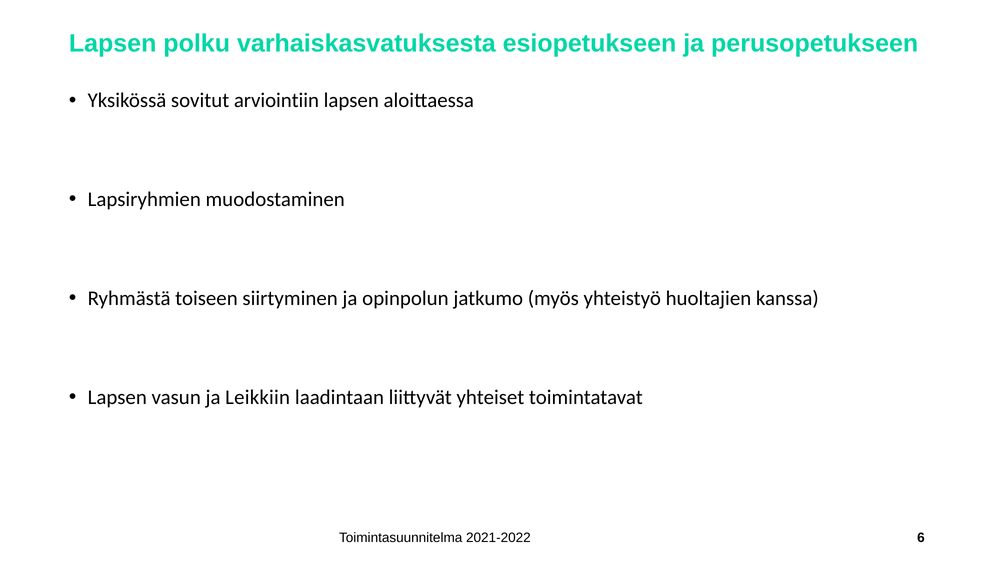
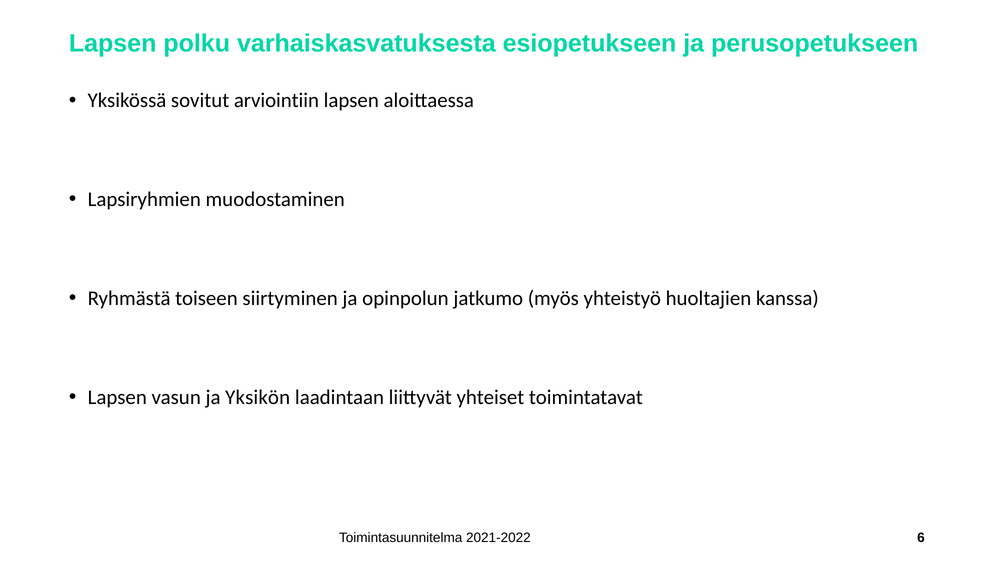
Leikkiin: Leikkiin -> Yksikön
